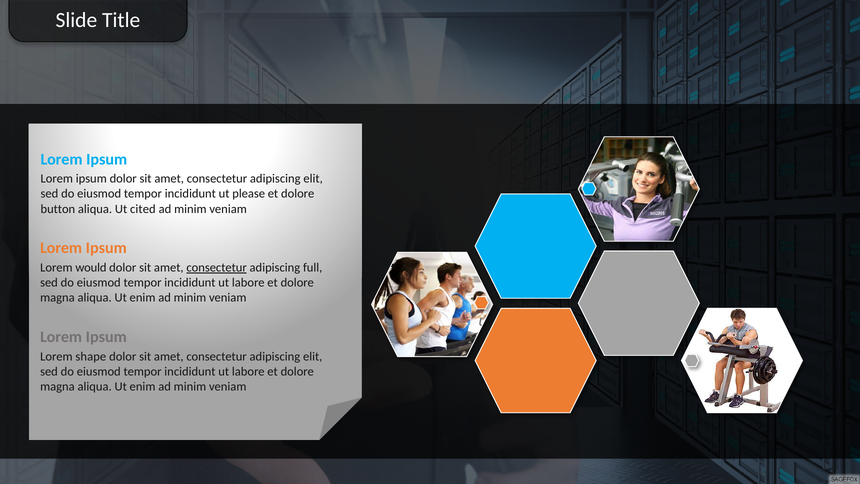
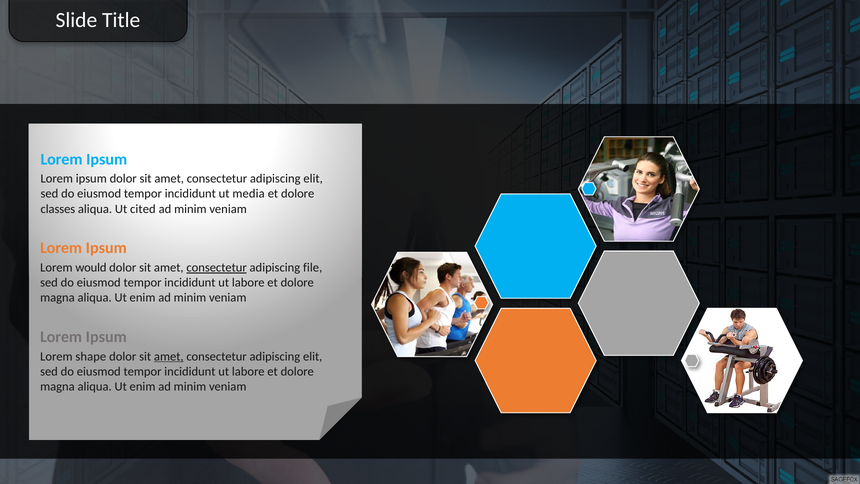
please: please -> media
button: button -> classes
full: full -> file
amet at (169, 356) underline: none -> present
